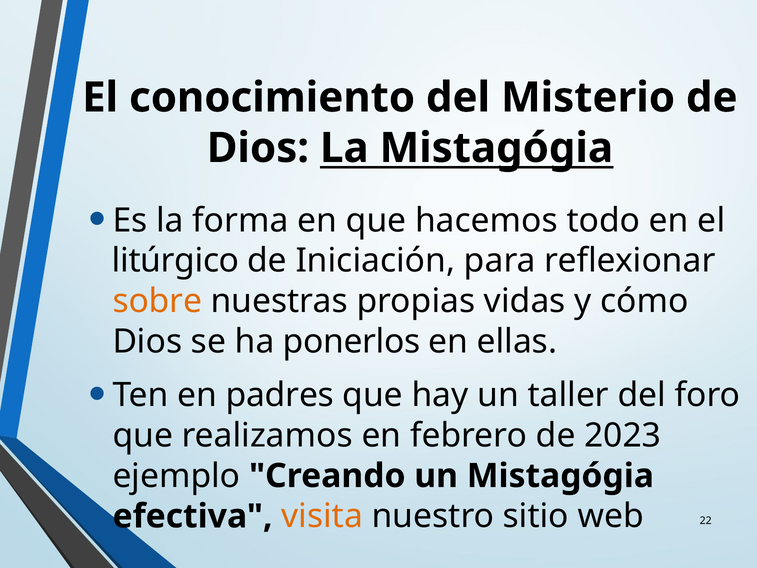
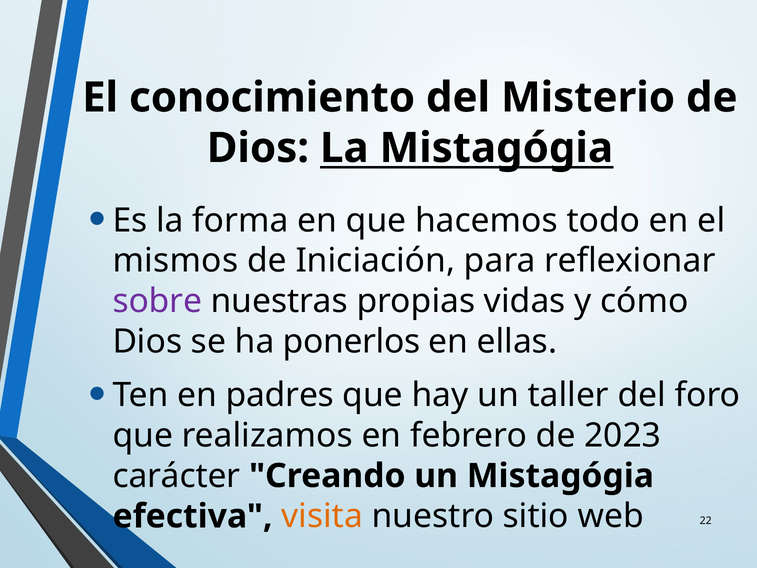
litúrgico: litúrgico -> mismos
sobre colour: orange -> purple
ejemplo: ejemplo -> carácter
